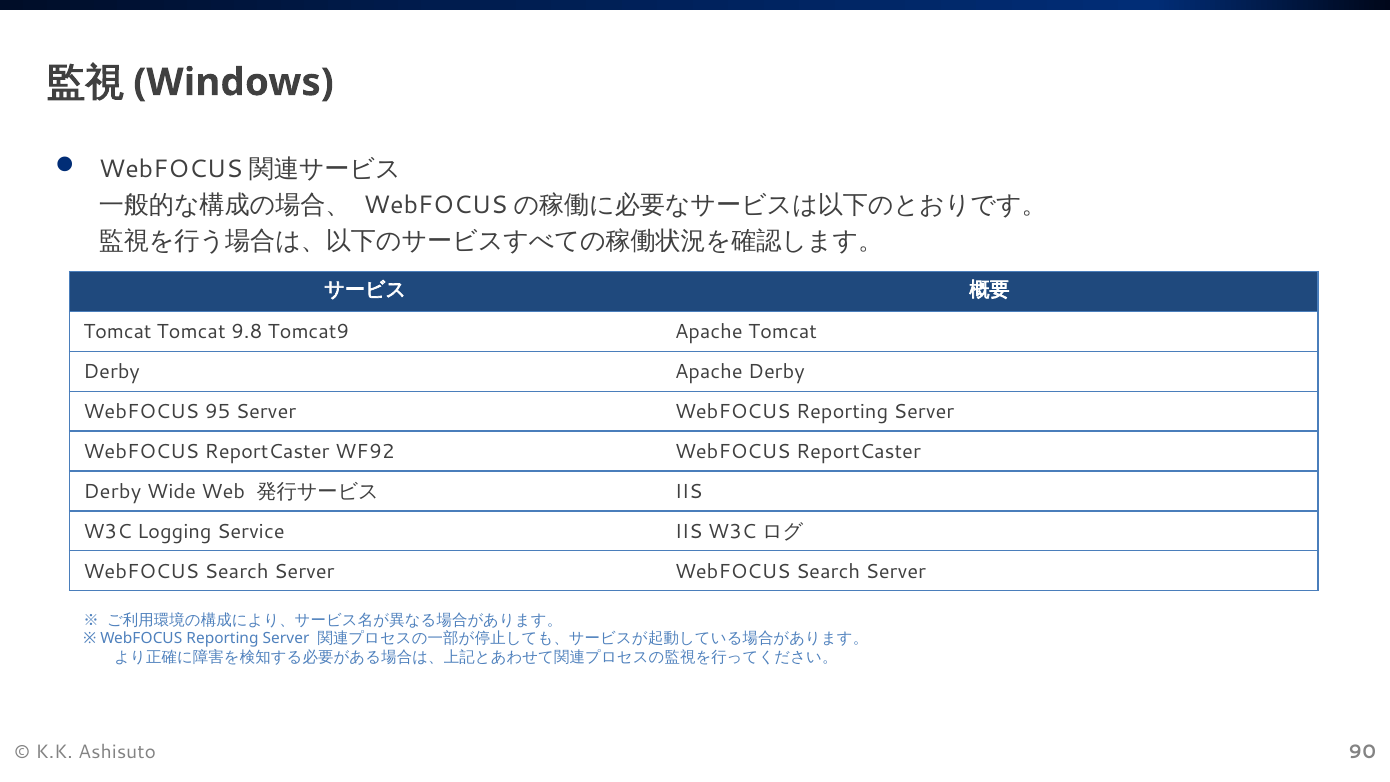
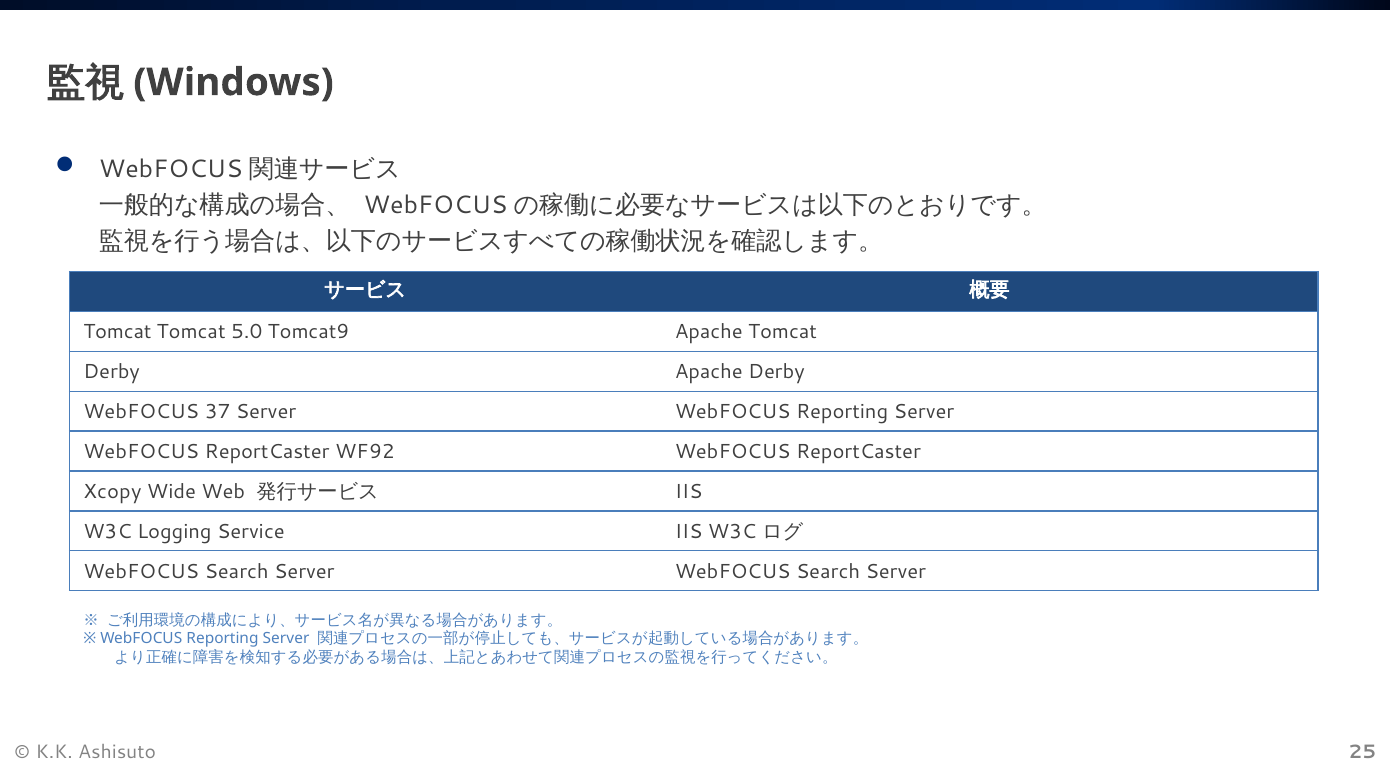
9.8: 9.8 -> 5.0
95: 95 -> 37
Derby at (112, 491): Derby -> Xcopy
90: 90 -> 25
